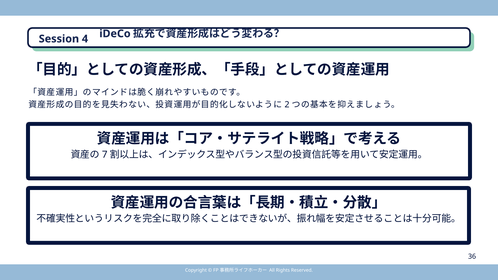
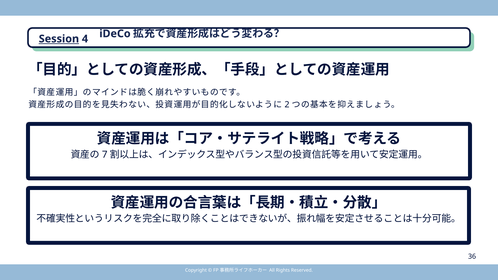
Session underline: none -> present
